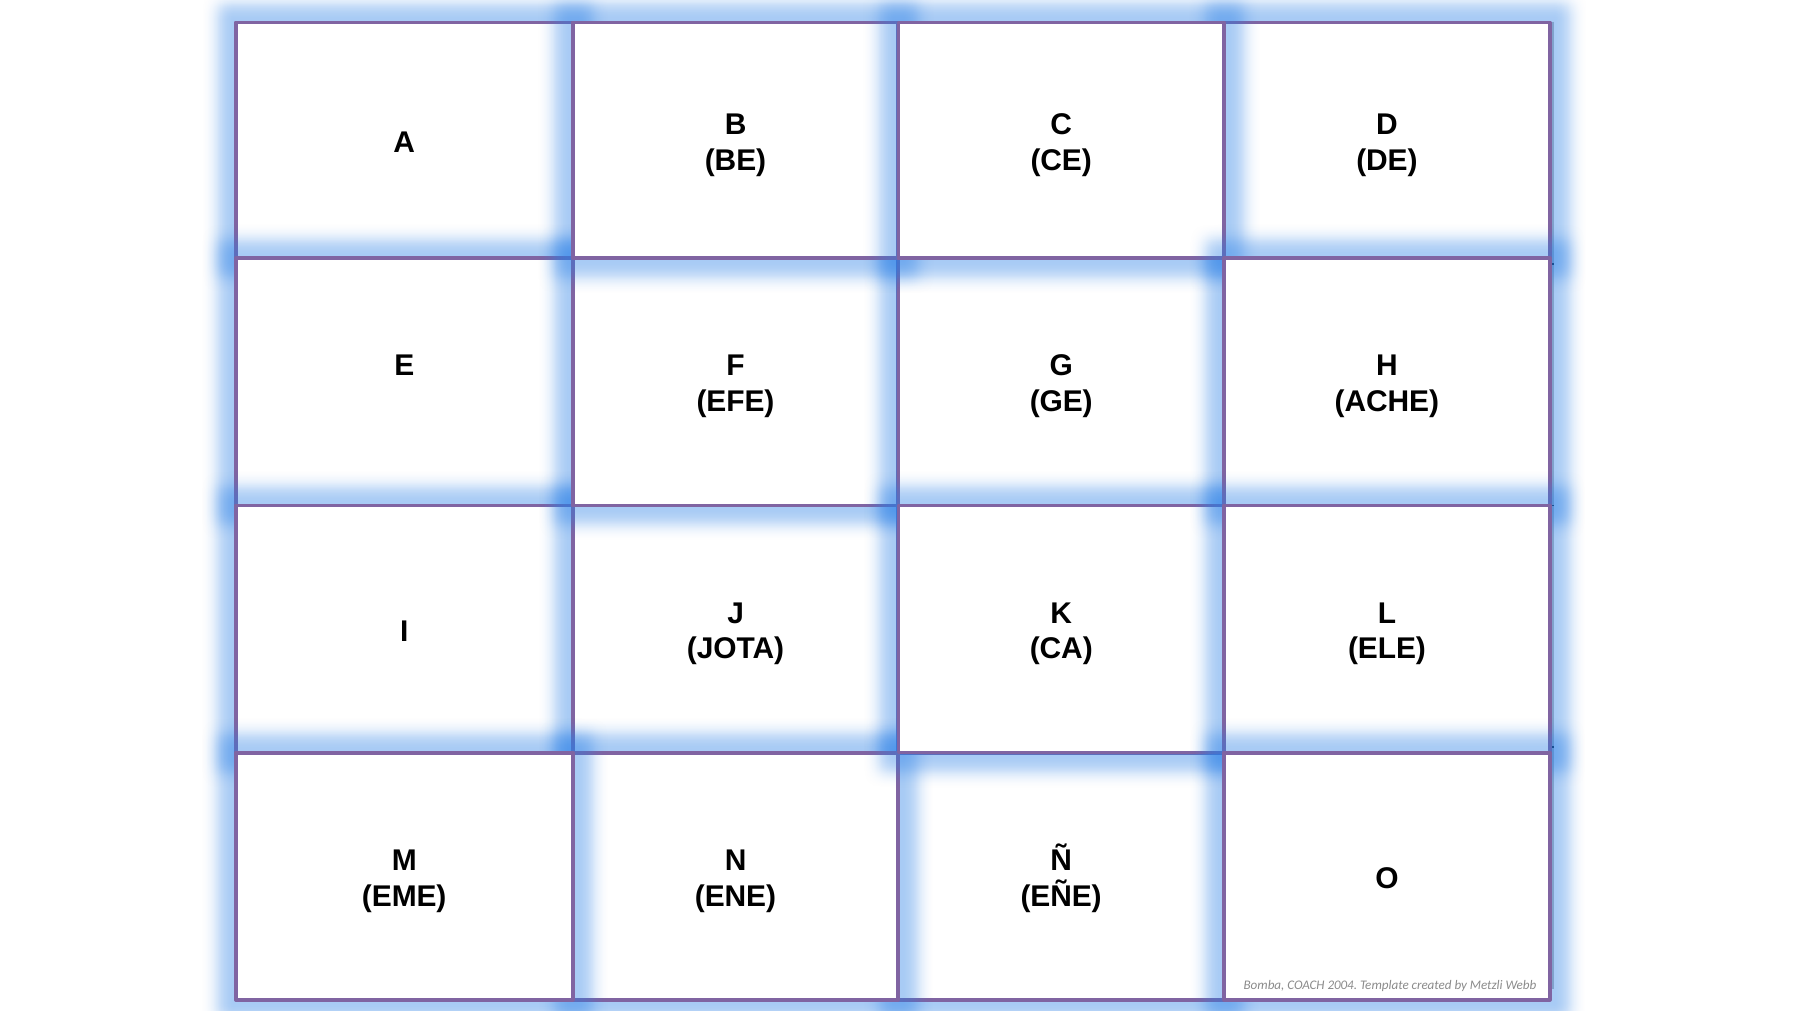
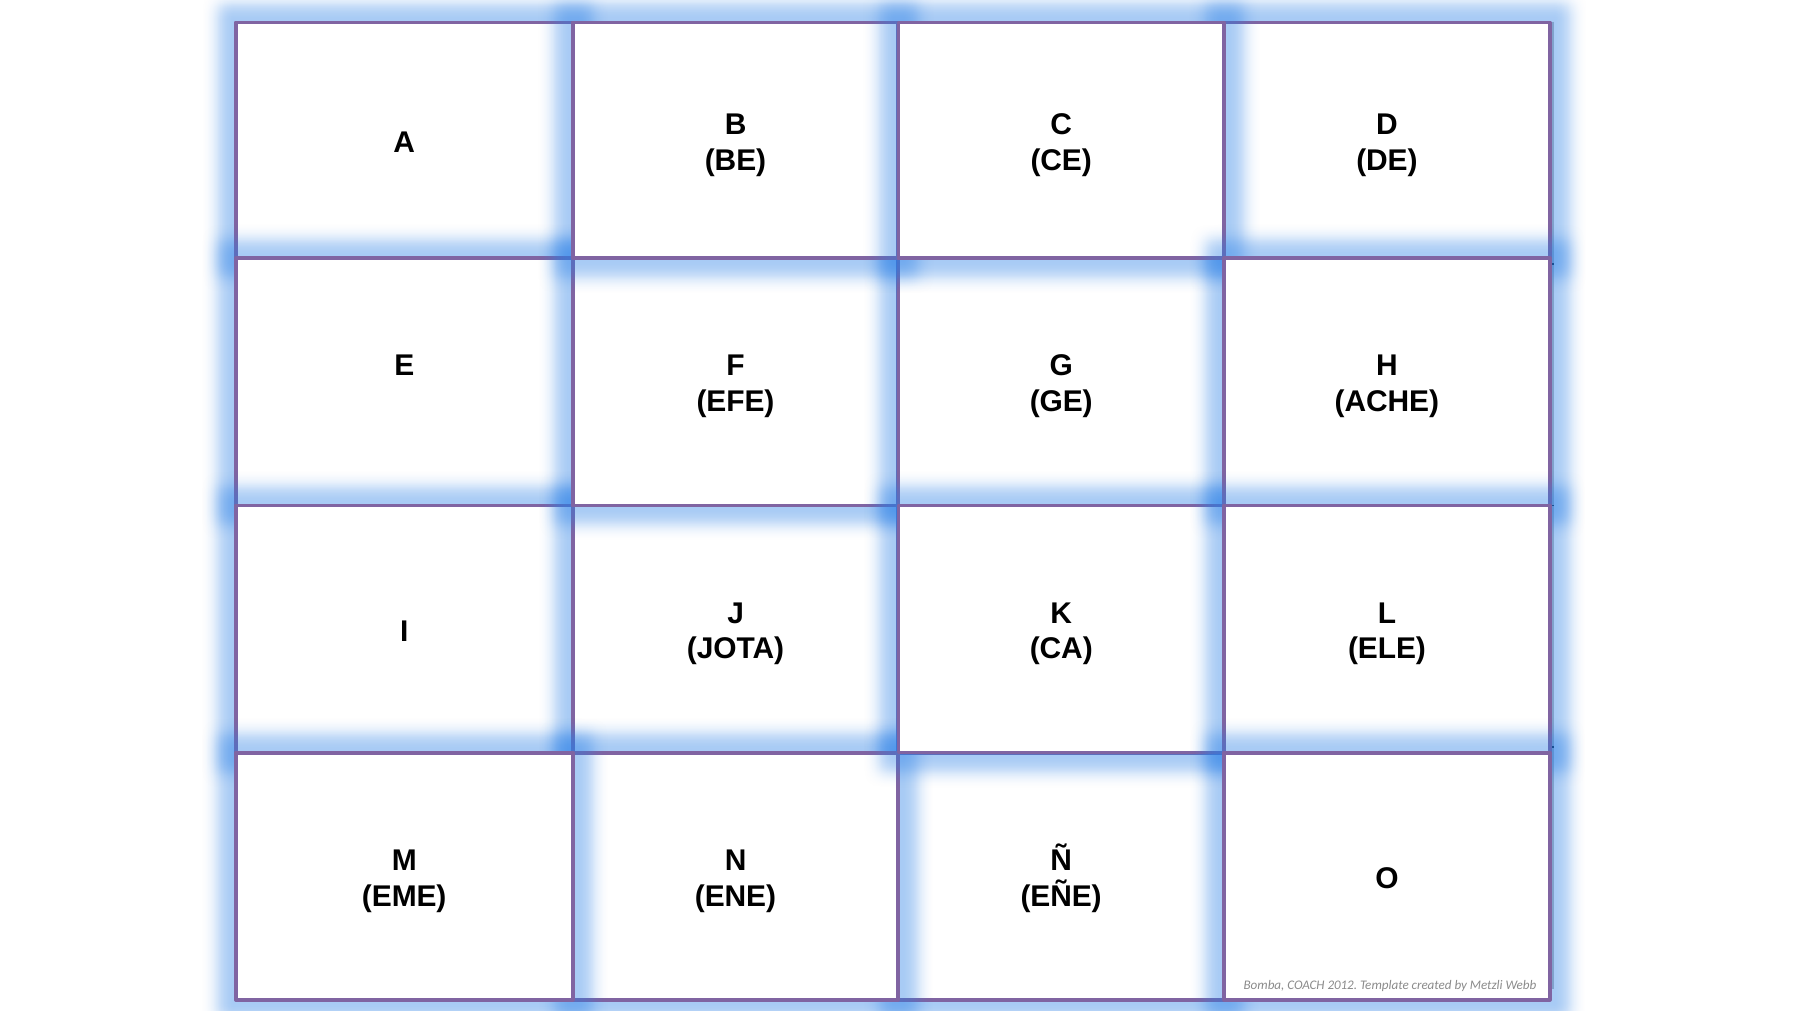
2004: 2004 -> 2012
